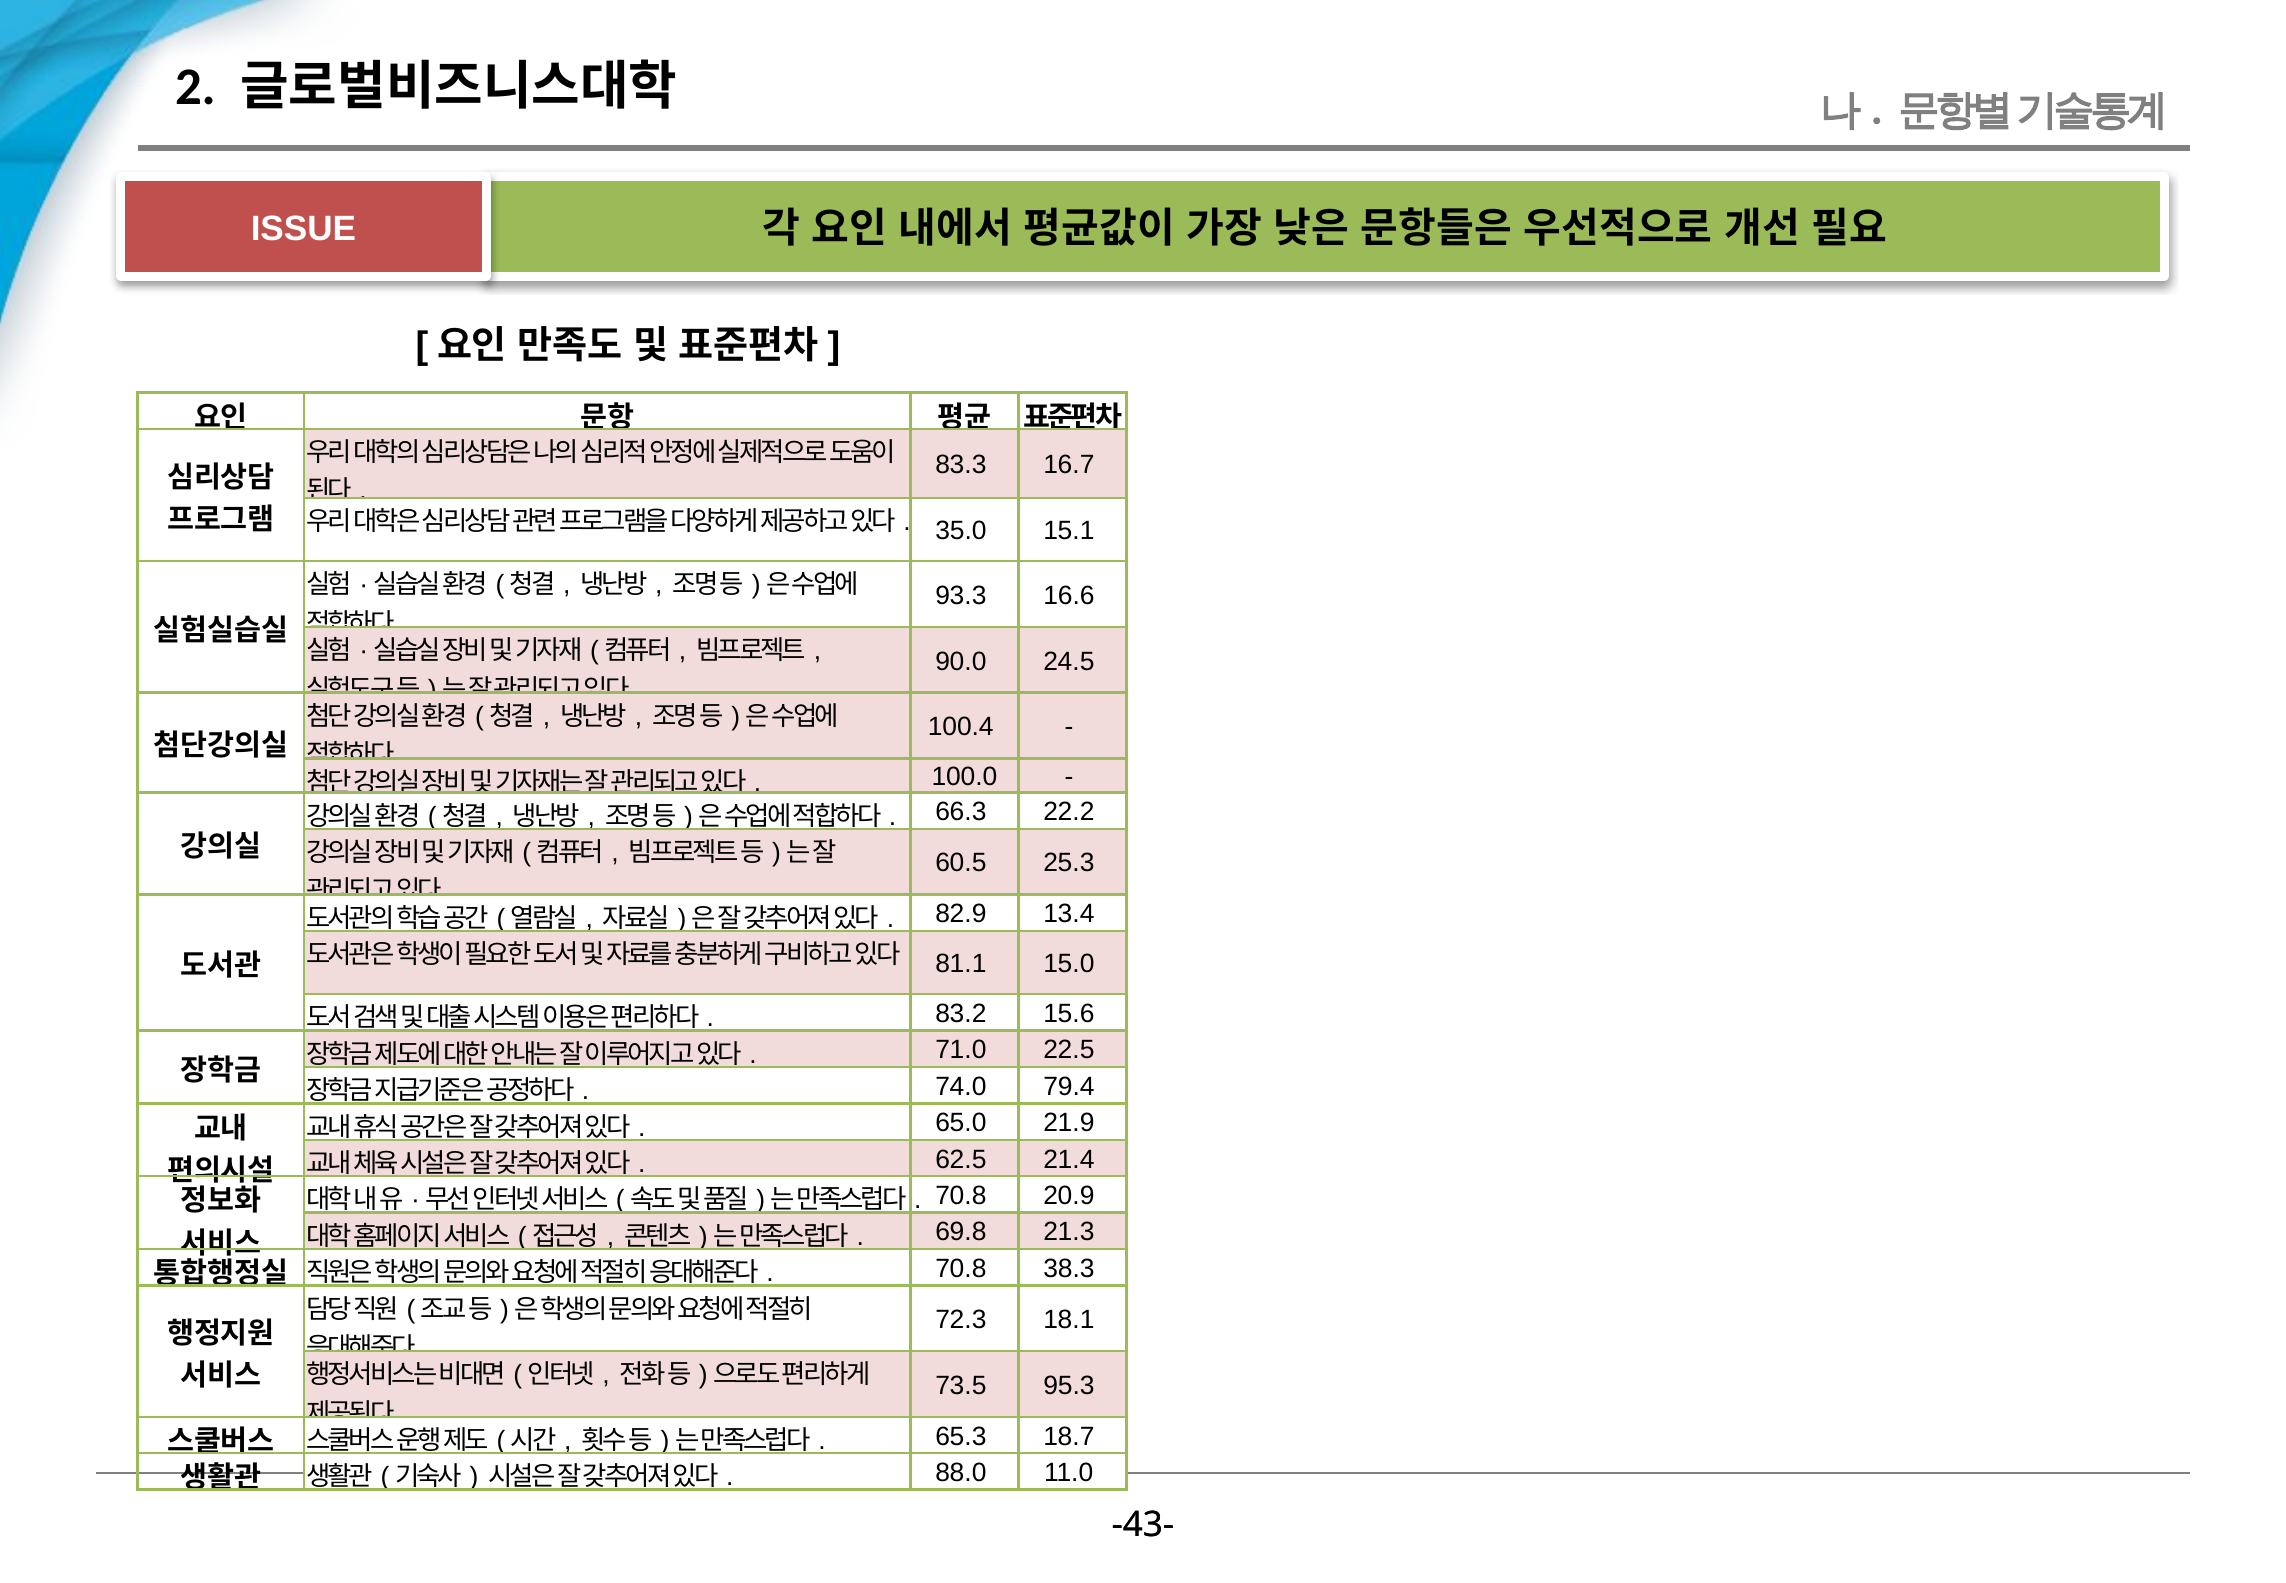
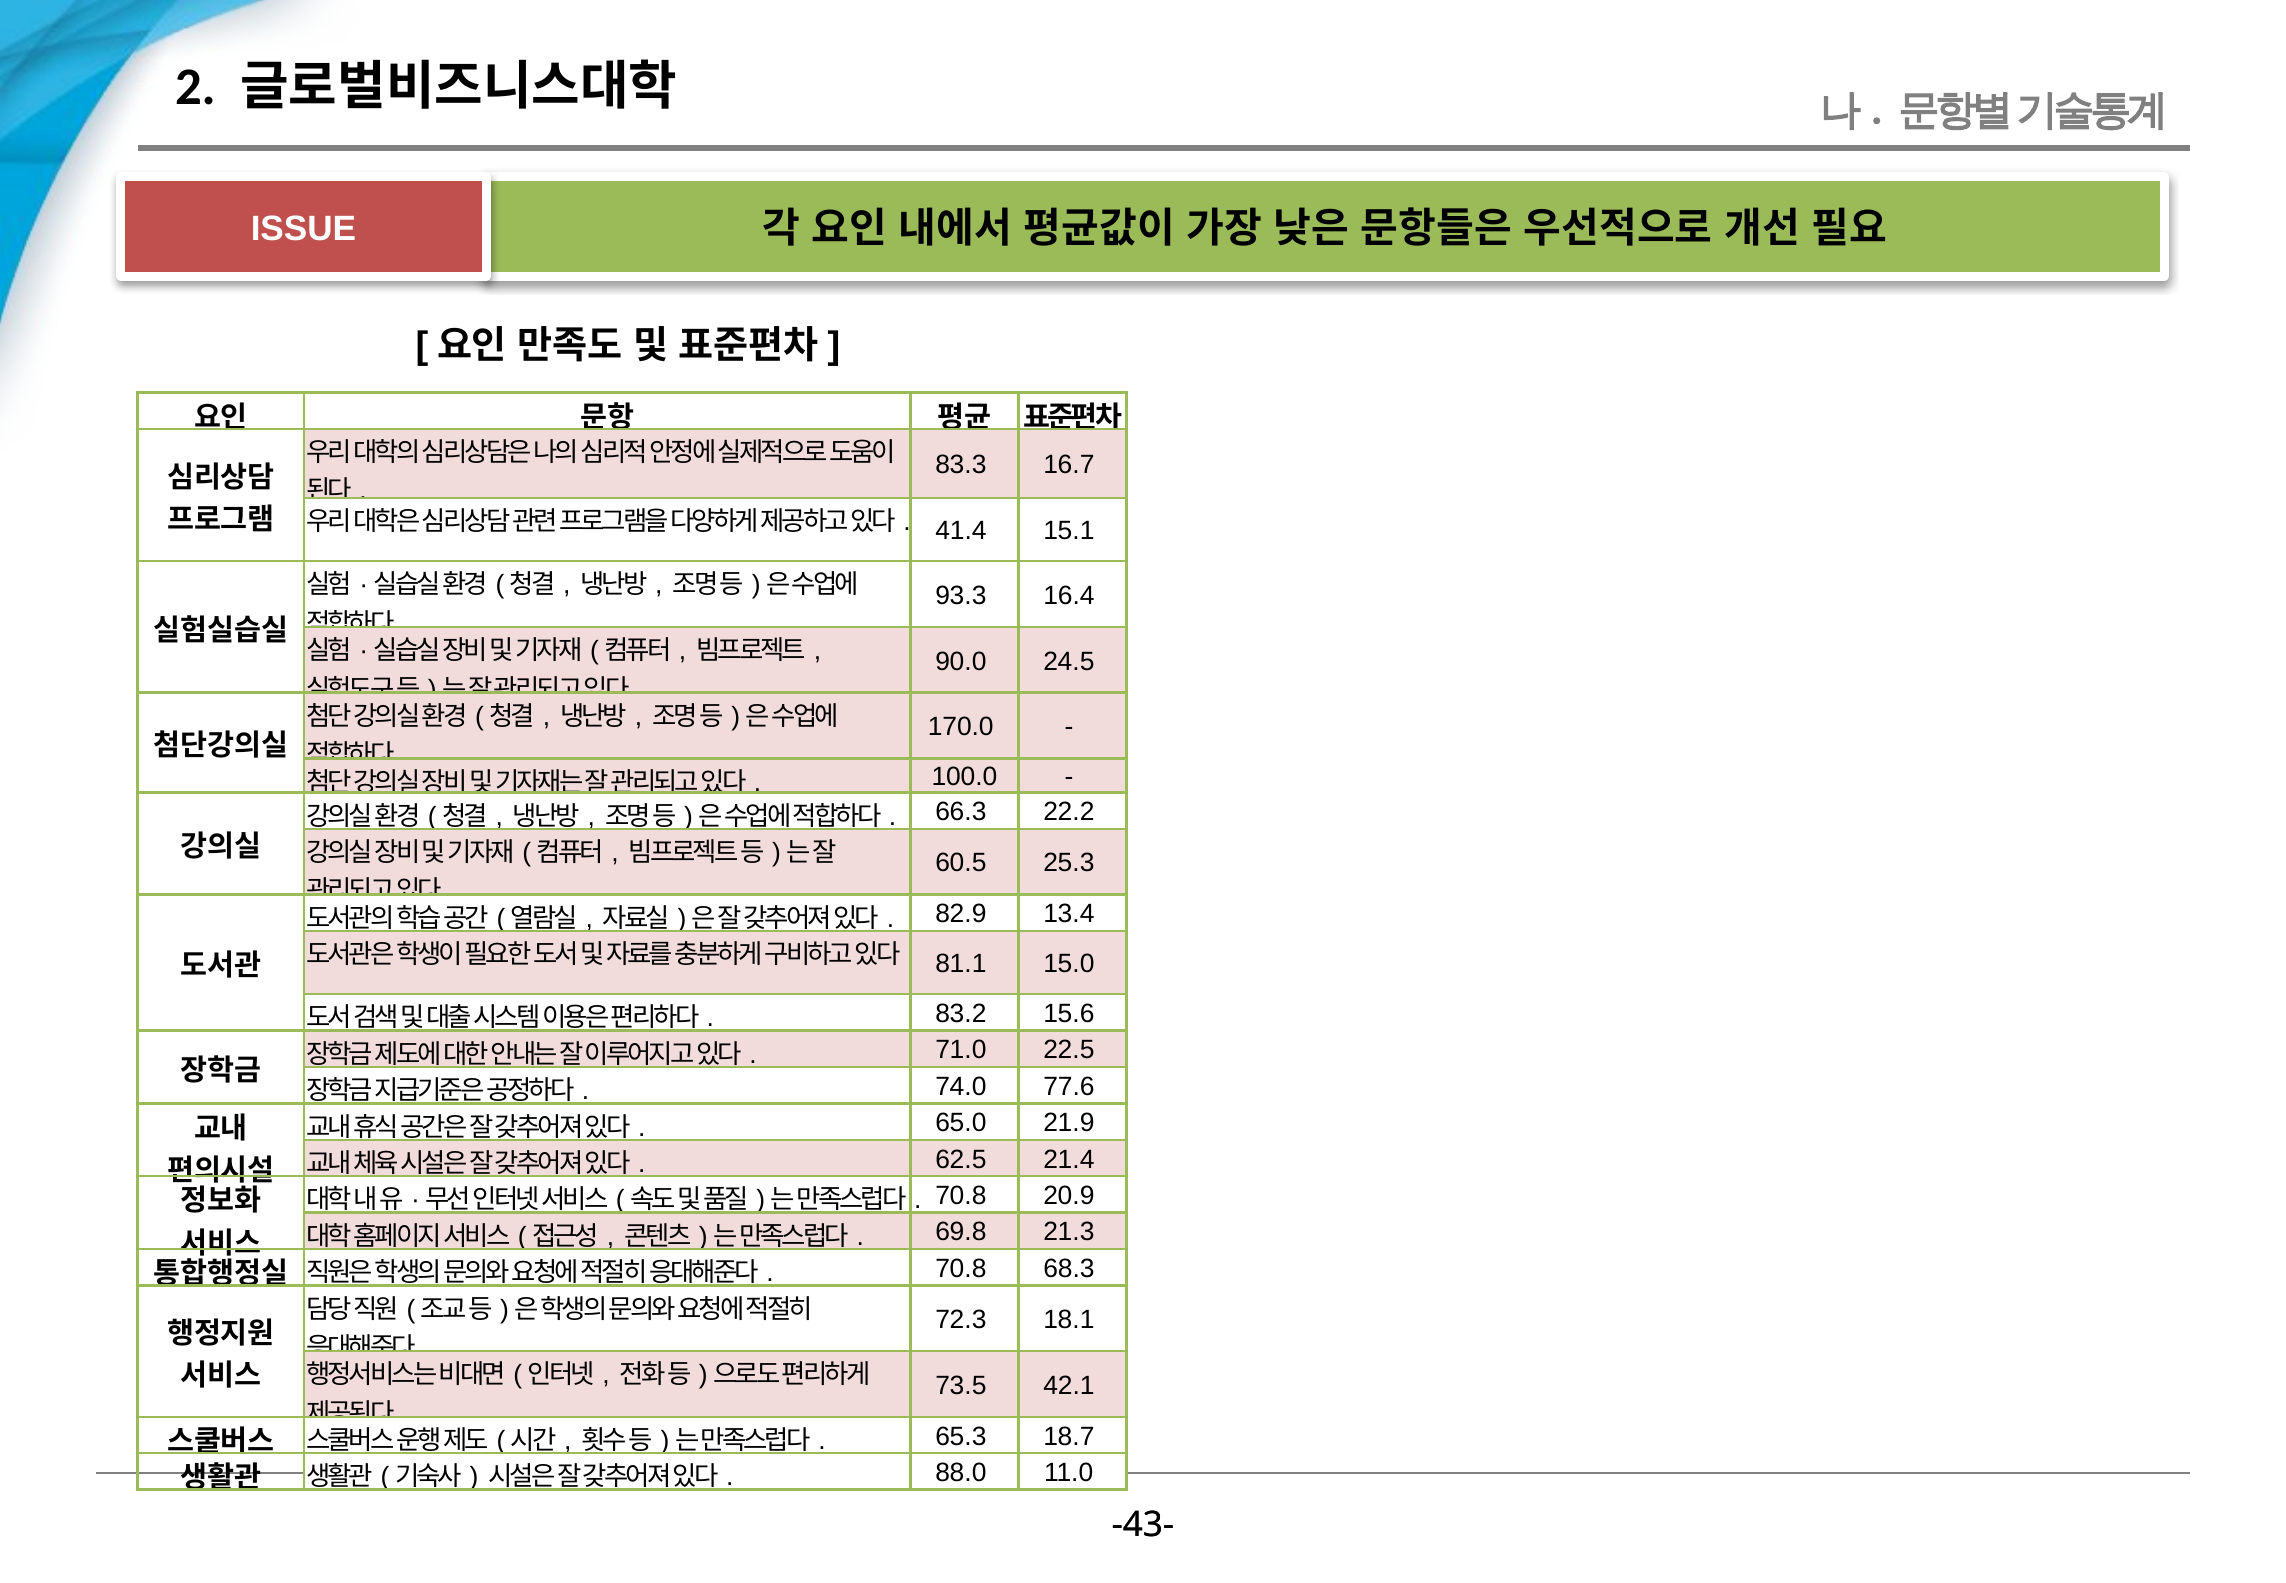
35.0: 35.0 -> 41.4
16.6: 16.6 -> 16.4
100.4: 100.4 -> 170.0
79.4: 79.4 -> 77.6
38.3: 38.3 -> 68.3
95.3: 95.3 -> 42.1
